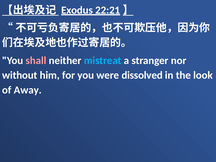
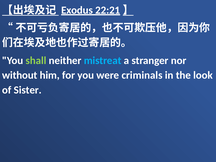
shall colour: pink -> light green
dissolved: dissolved -> criminals
Away: Away -> Sister
